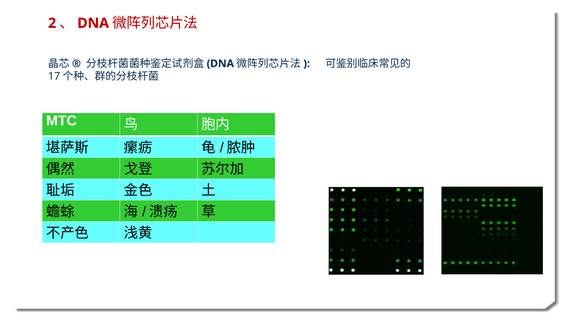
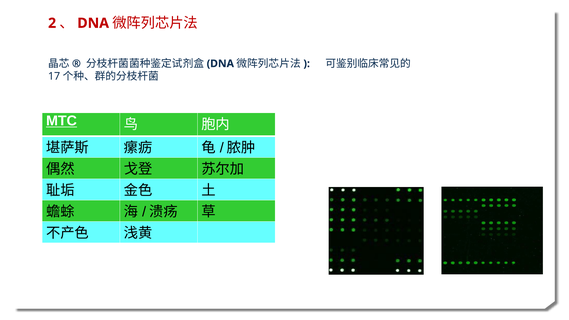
MTC underline: none -> present
